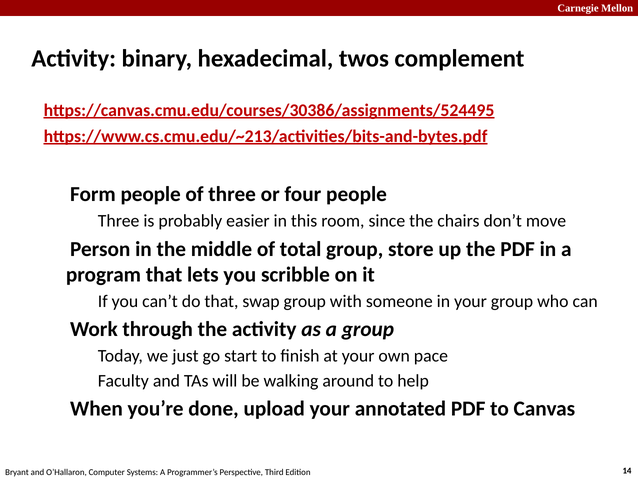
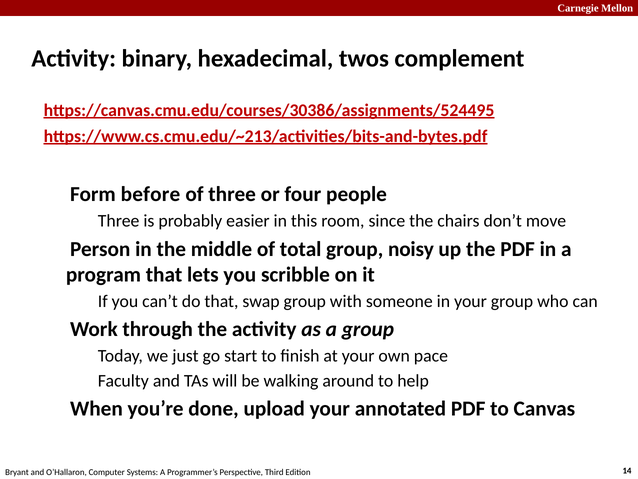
people at (151, 194): people -> before
store: store -> noisy
